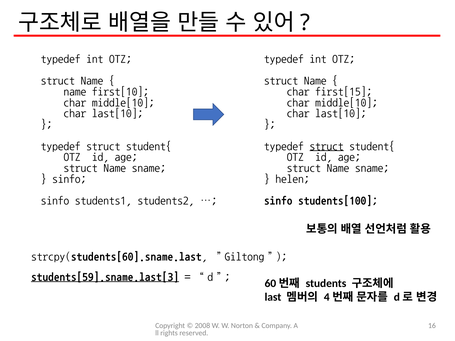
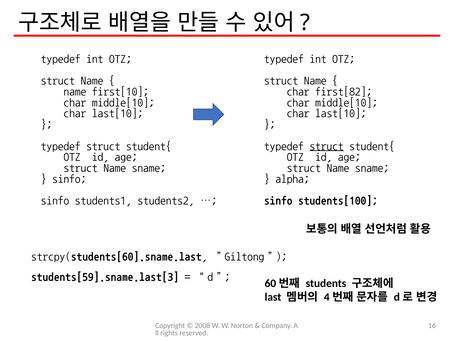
first[15: first[15 -> first[82
helen: helen -> alpha
students[59].sname.last[3 underline: present -> none
